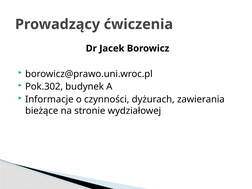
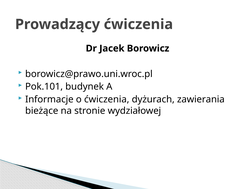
Pok.302: Pok.302 -> Pok.101
o czynności: czynności -> ćwiczenia
